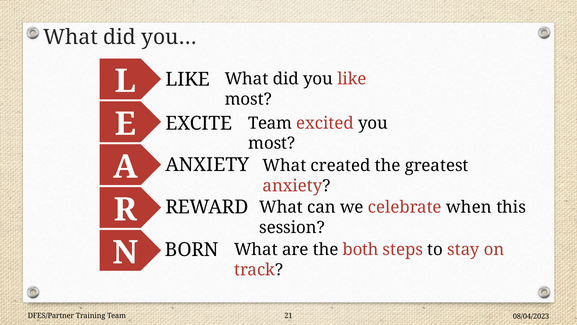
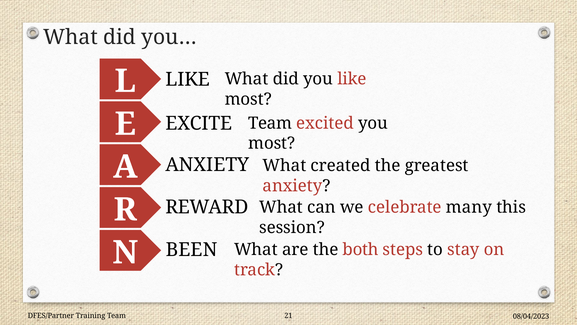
when: when -> many
BORN: BORN -> BEEN
